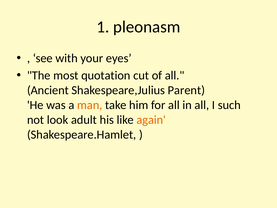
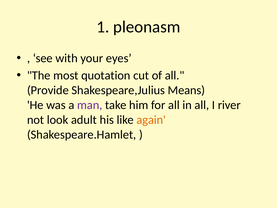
Ancient: Ancient -> Provide
Parent: Parent -> Means
man colour: orange -> purple
such: such -> river
